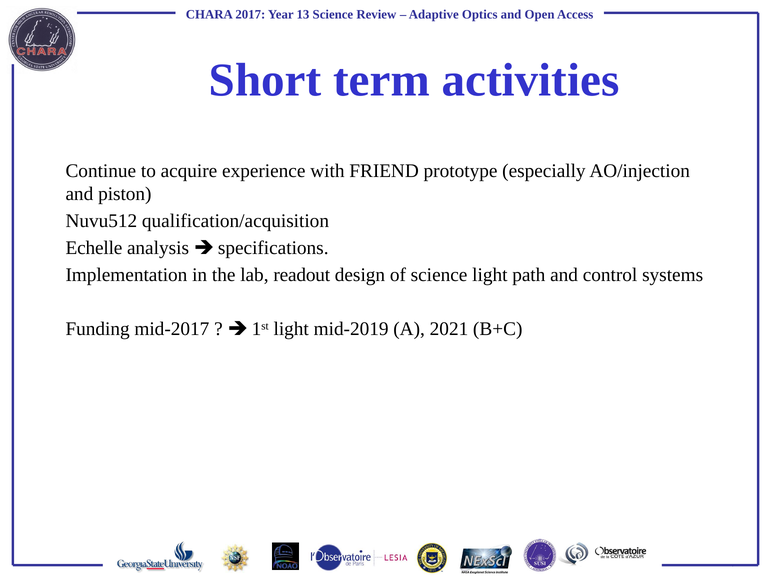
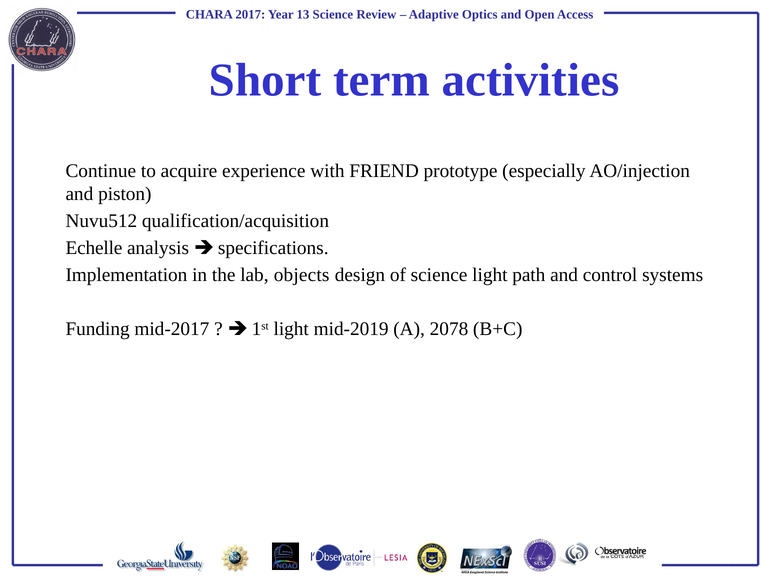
readout: readout -> objects
2021: 2021 -> 2078
